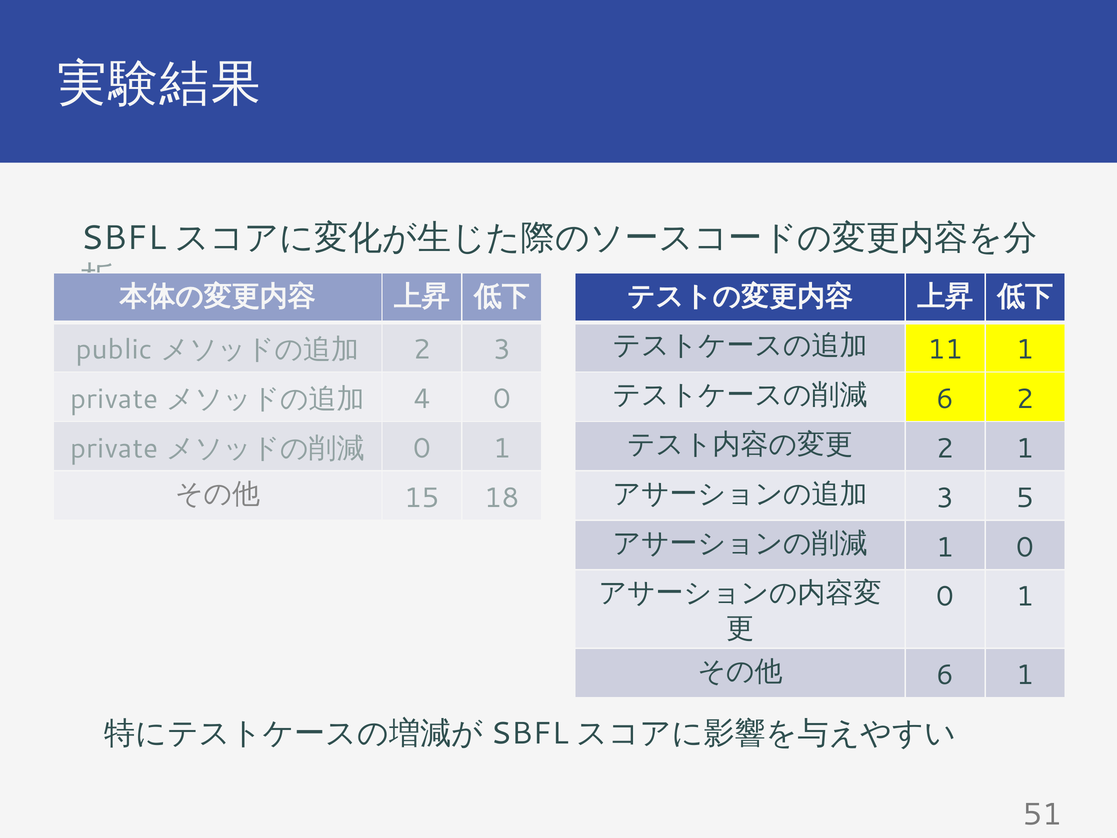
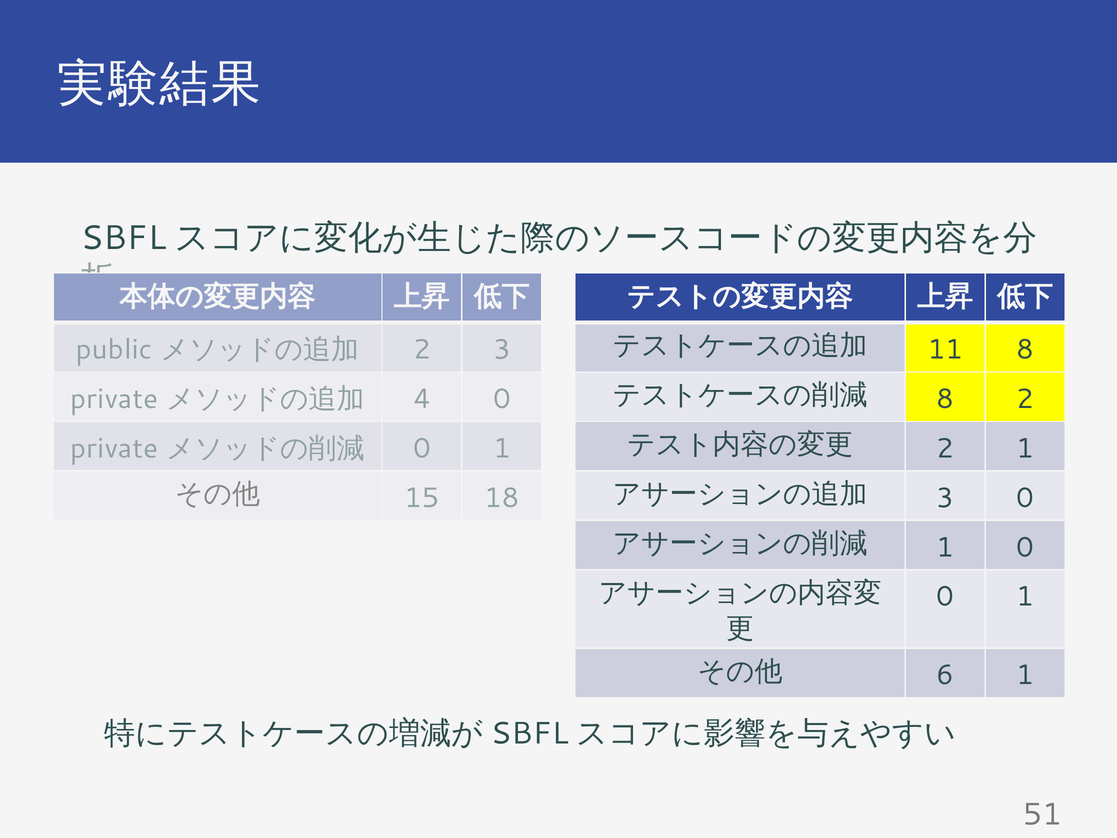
11 1: 1 -> 8
6 at (945, 399): 6 -> 8
3 5: 5 -> 0
